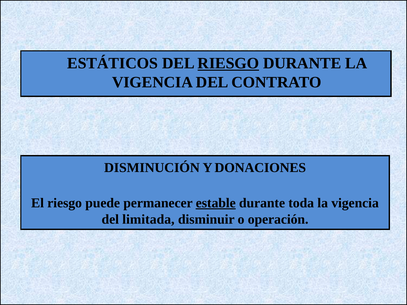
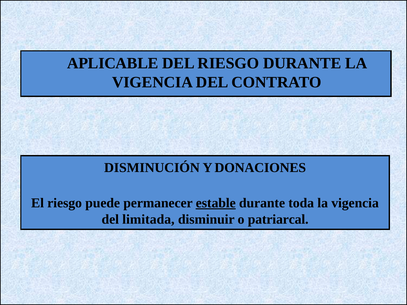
ESTÁTICOS: ESTÁTICOS -> APLICABLE
RIESGO at (228, 63) underline: present -> none
operación: operación -> patriarcal
